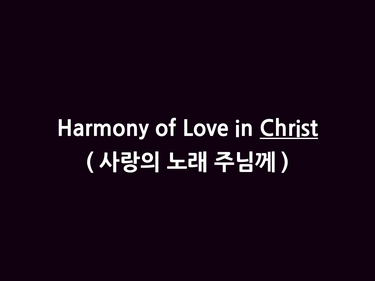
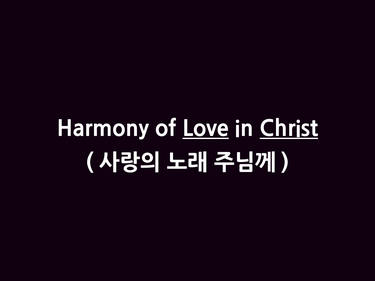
Love underline: none -> present
